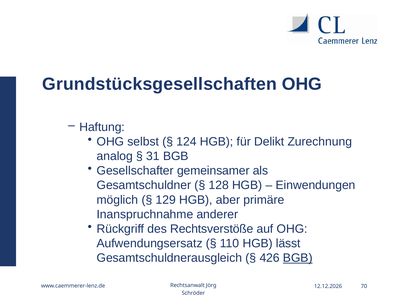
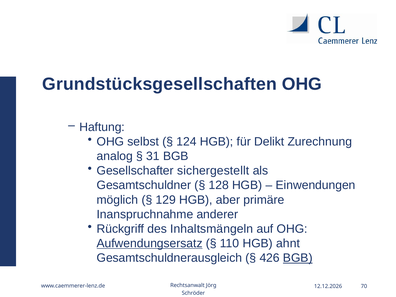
gemeinsamer: gemeinsamer -> sichergestellt
Rechtsverstöße: Rechtsverstöße -> Inhaltsmängeln
Aufwendungsersatz underline: none -> present
lässt: lässt -> ahnt
